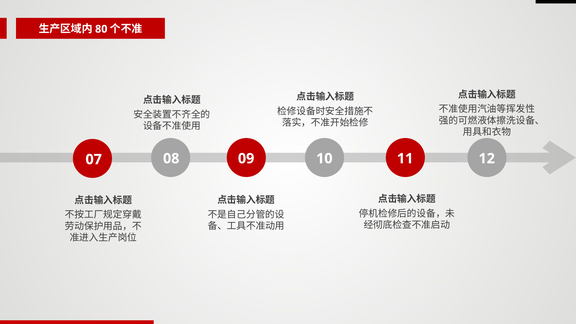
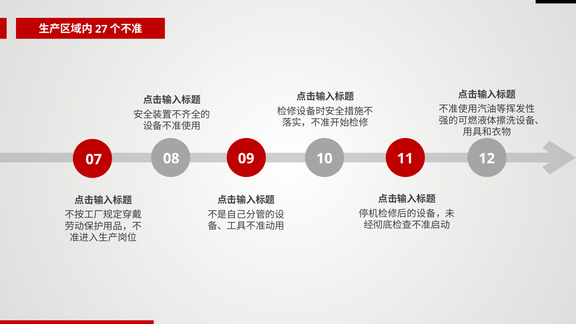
80: 80 -> 27
